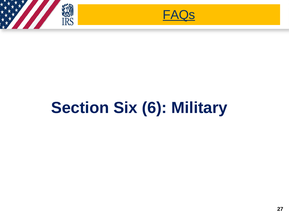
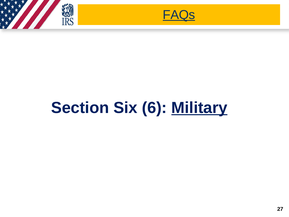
Military underline: none -> present
